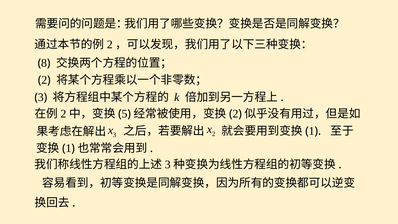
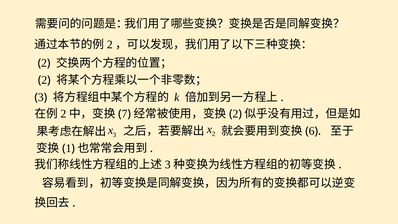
8 at (44, 63): 8 -> 2
5: 5 -> 7
1 at (312, 131): 1 -> 6
